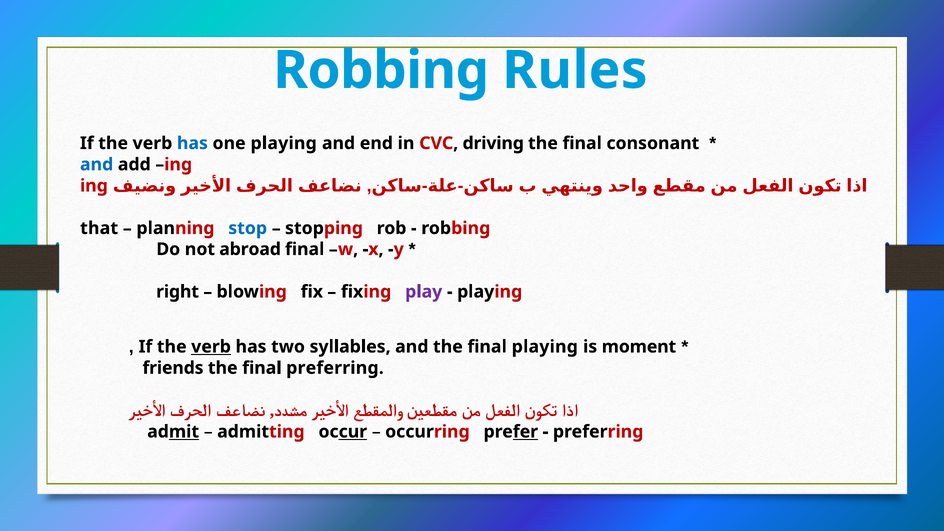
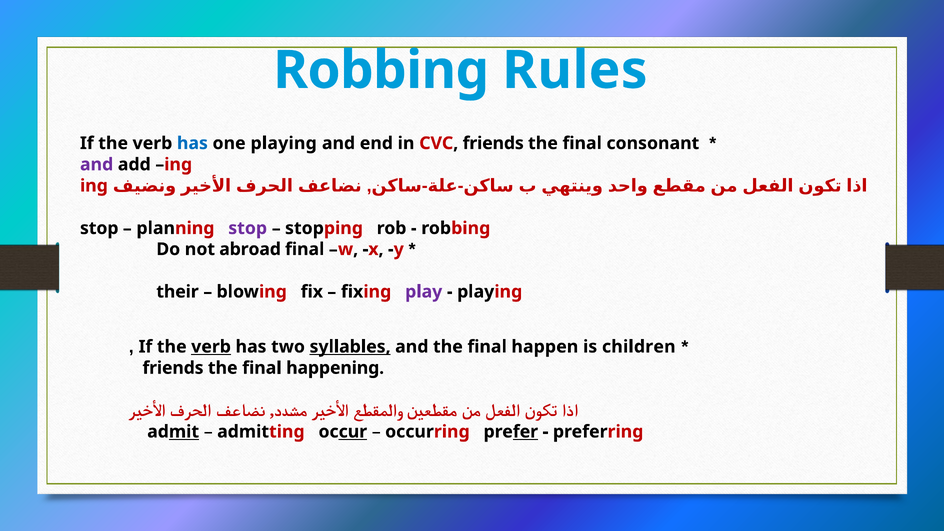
CVC driving: driving -> friends
and at (97, 164) colour: blue -> purple
that at (99, 228): that -> stop
stop at (248, 228) colour: blue -> purple
right: right -> their
syllables underline: none -> present
final playing: playing -> happen
moment: moment -> children
final preferring: preferring -> happening
